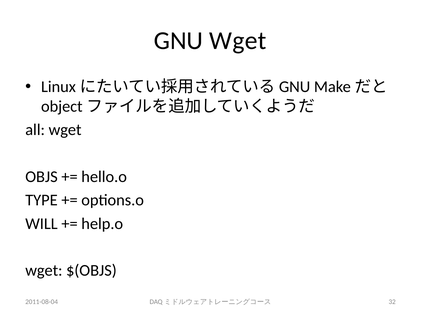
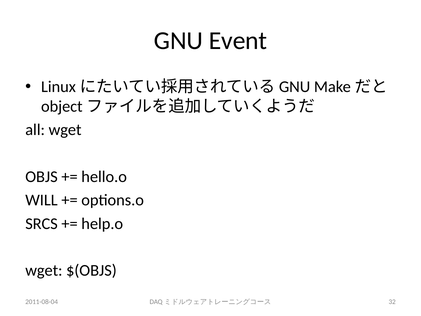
GNU Wget: Wget -> Event
TYPE: TYPE -> WILL
WILL: WILL -> SRCS
